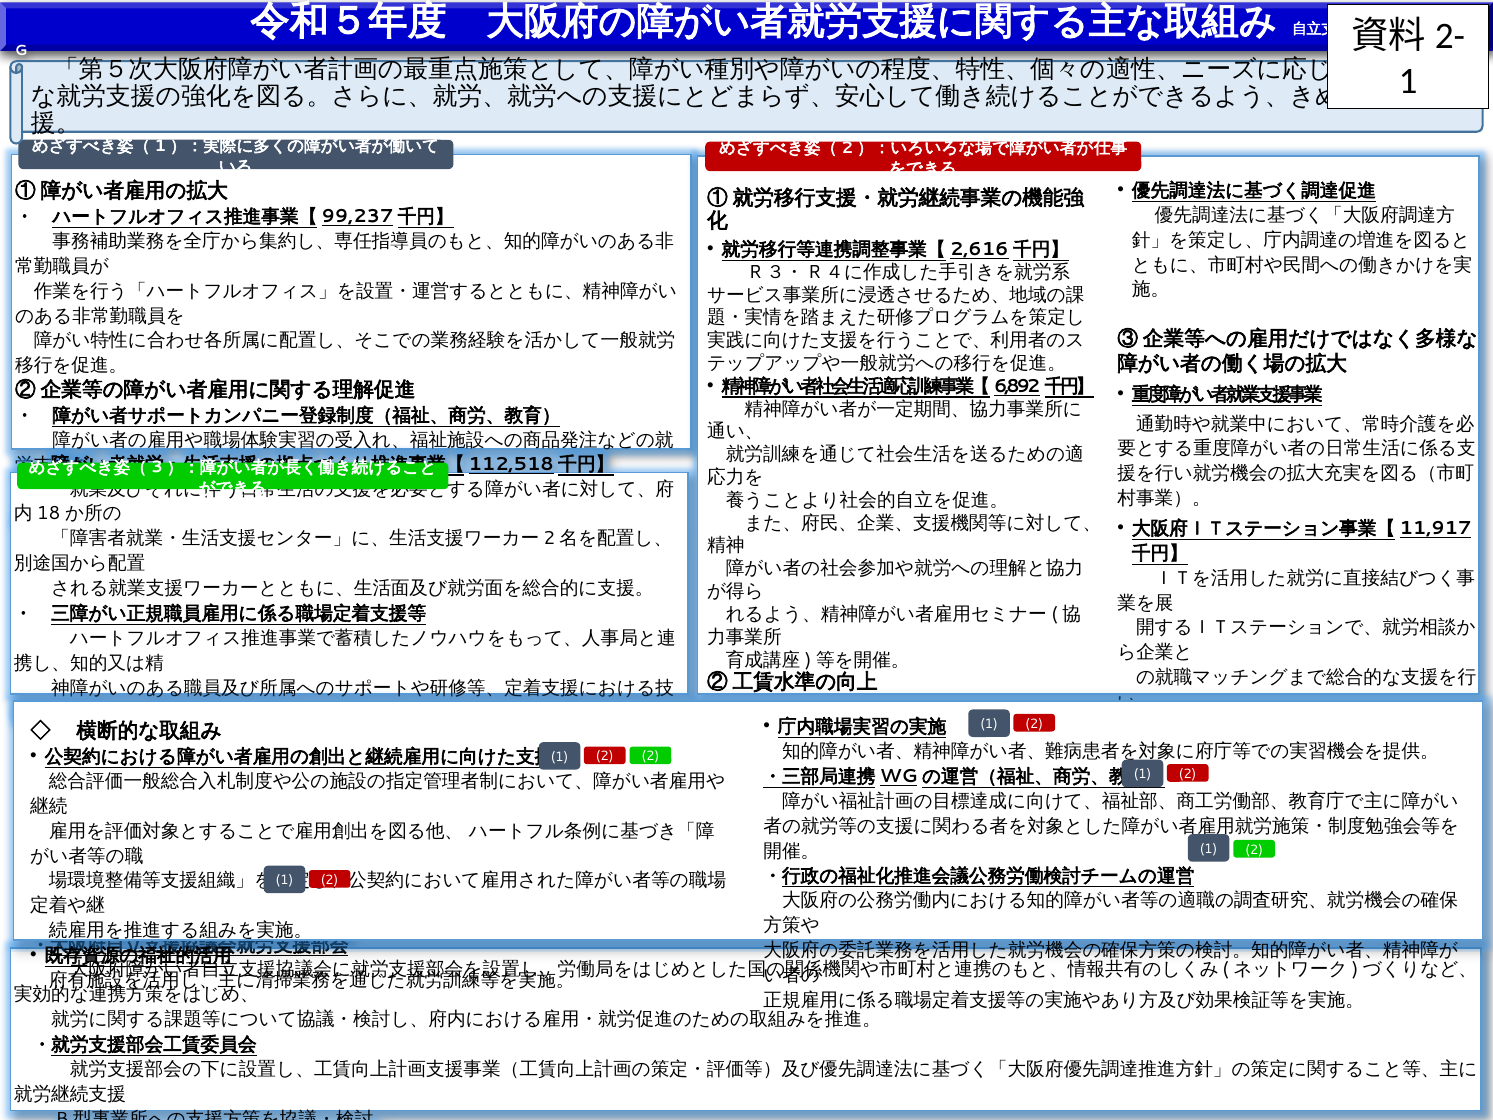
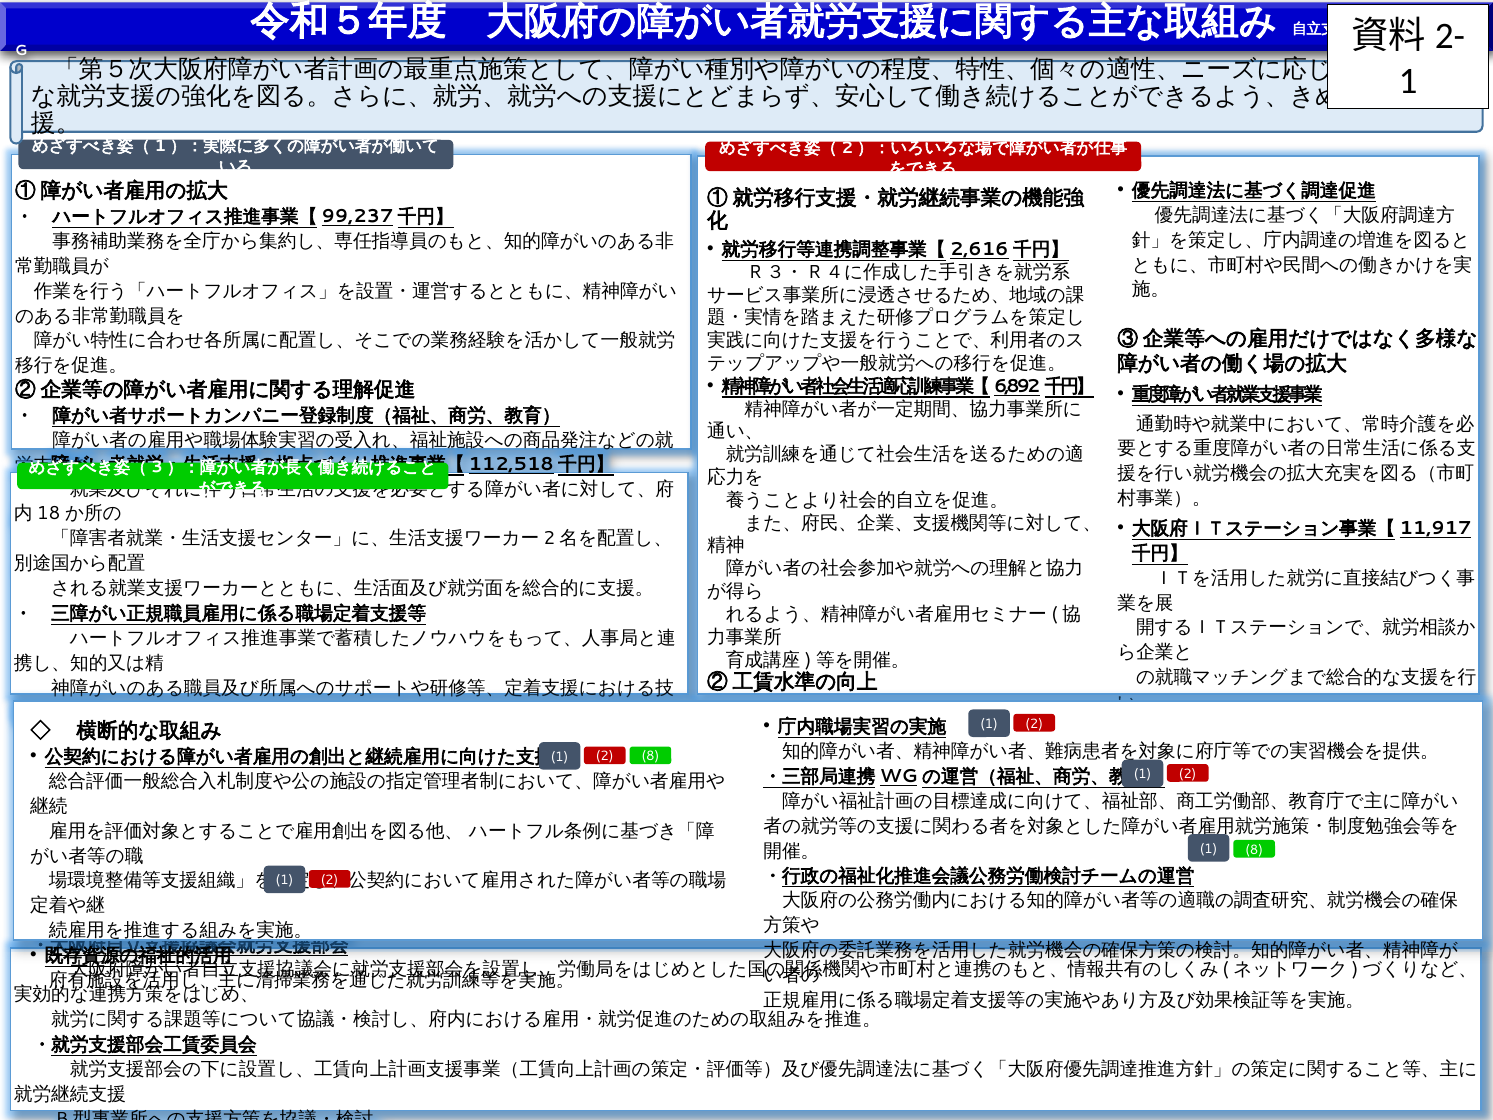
2 2: 2 -> 8
2 at (1254, 850): 2 -> 8
